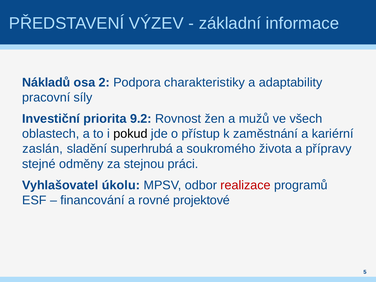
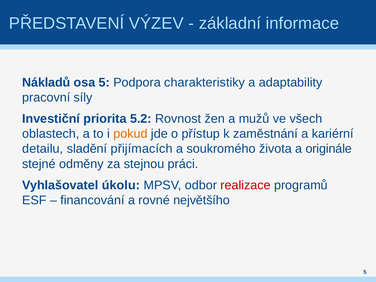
osa 2: 2 -> 5
9.2: 9.2 -> 5.2
pokud colour: black -> orange
zaslán: zaslán -> detailu
superhrubá: superhrubá -> přijímacích
přípravy: přípravy -> originále
projektové: projektové -> největšího
